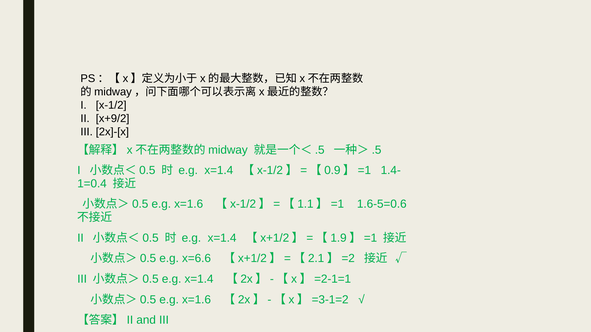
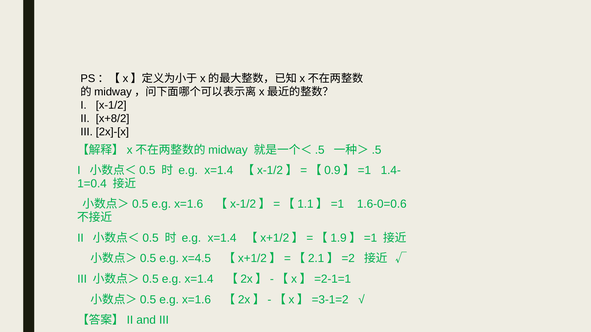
x+9/2: x+9/2 -> x+8/2
1.6-5=0.6: 1.6-5=0.6 -> 1.6-0=0.6
x=6.6: x=6.6 -> x=4.5
